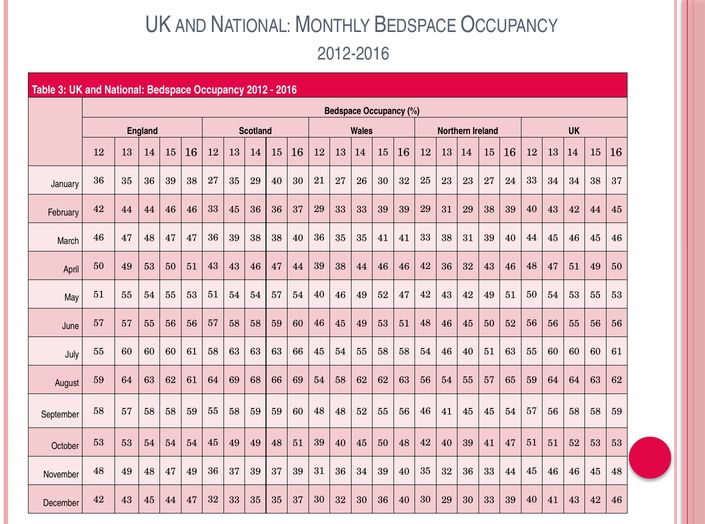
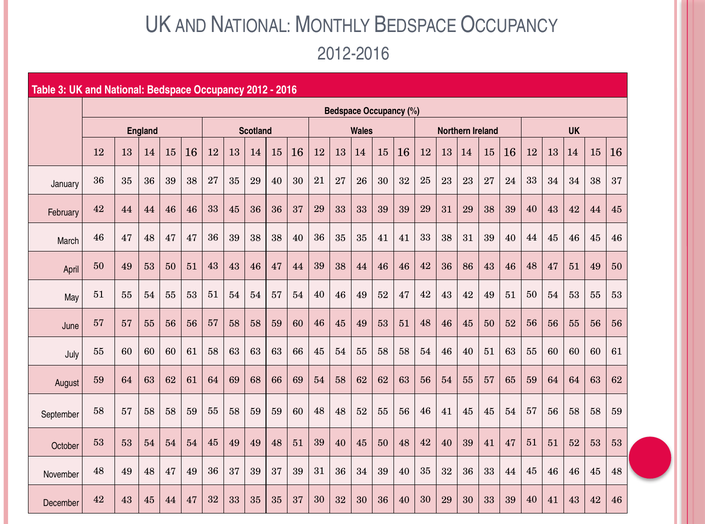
36 32: 32 -> 86
